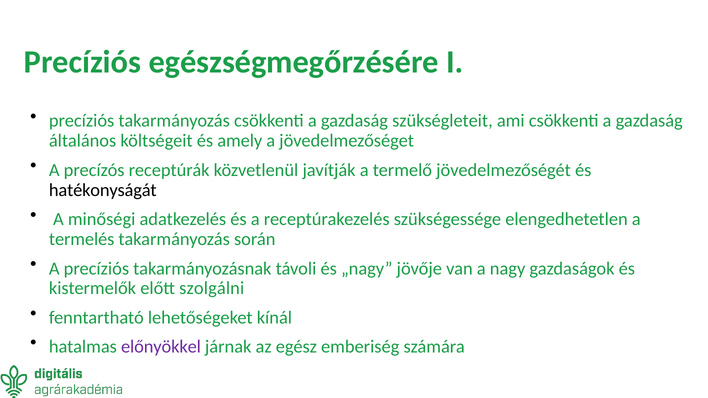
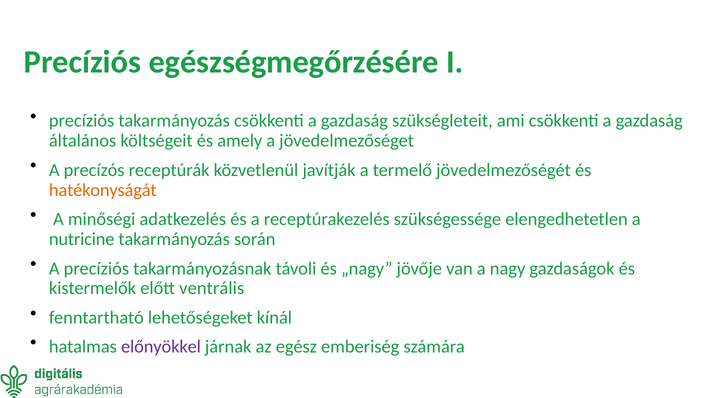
hatékonyságát colour: black -> orange
termelés: termelés -> nutricine
szolgálni: szolgálni -> ventrális
